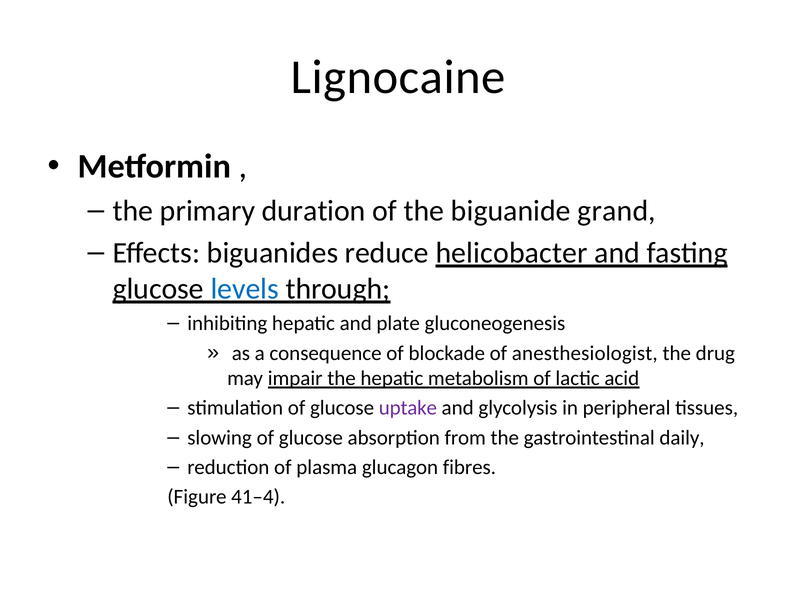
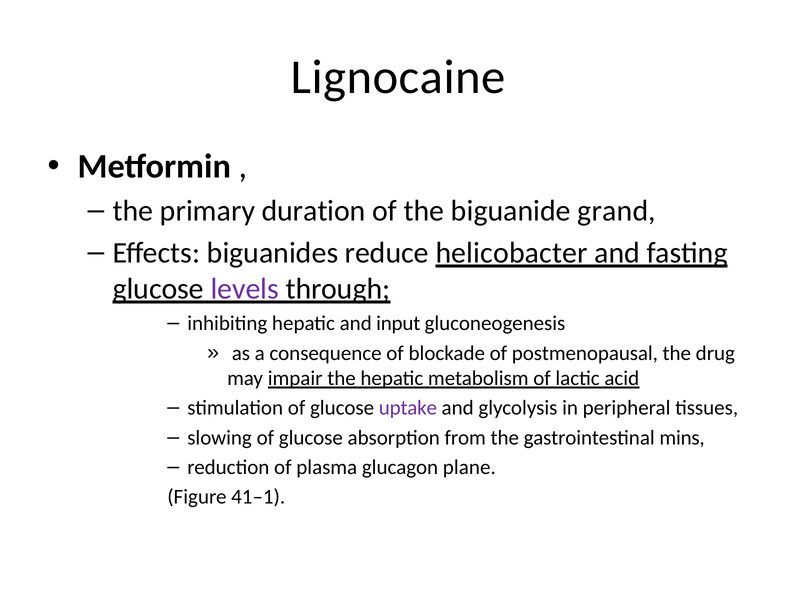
levels colour: blue -> purple
plate: plate -> input
anesthesiologist: anesthesiologist -> postmenopausal
daily: daily -> mins
fibres: fibres -> plane
41–4: 41–4 -> 41–1
